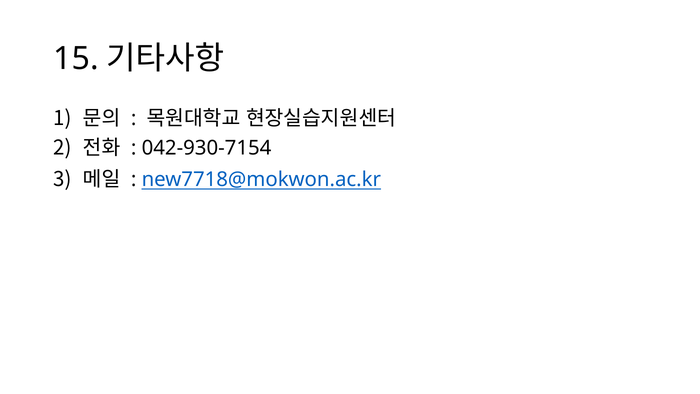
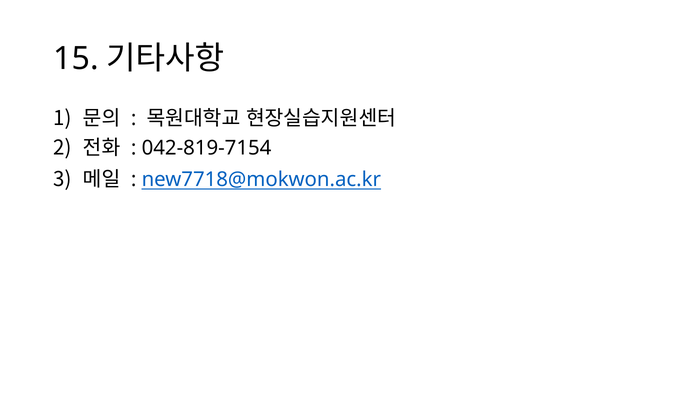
042-930-7154: 042-930-7154 -> 042-819-7154
